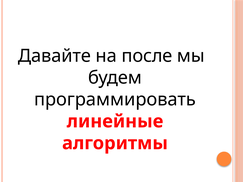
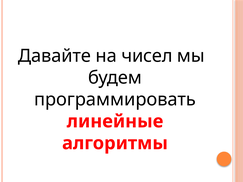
после: после -> чисел
